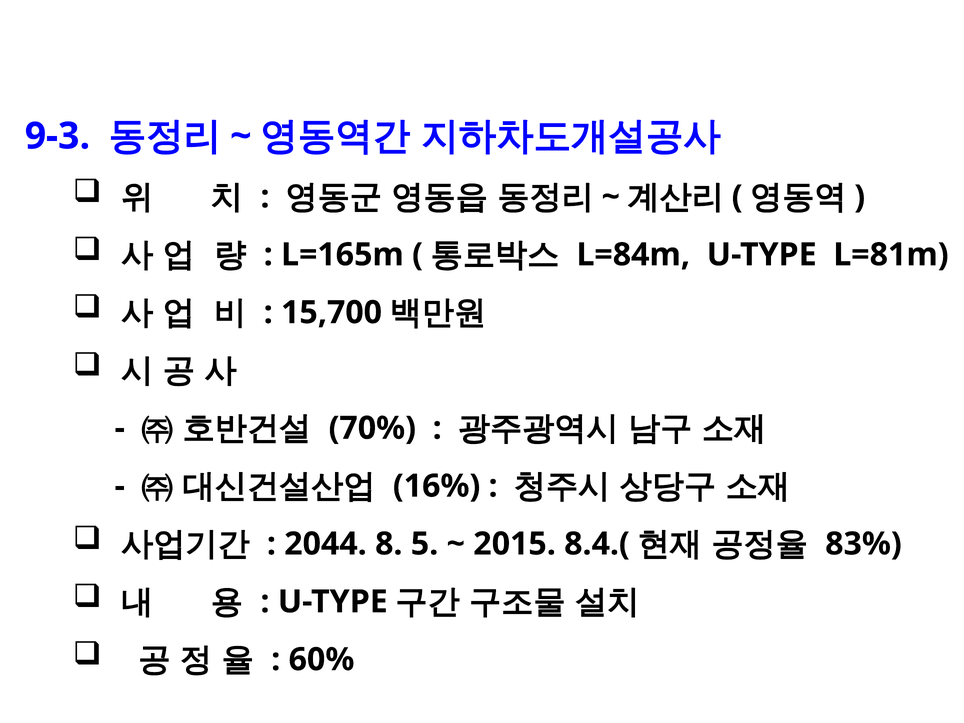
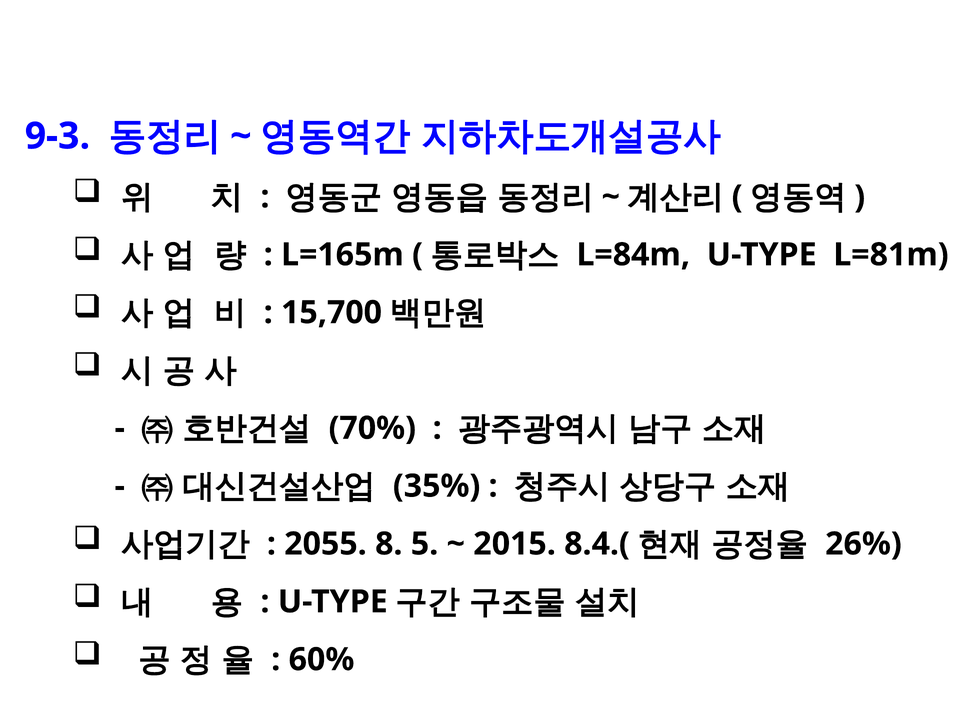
16%: 16% -> 35%
2044: 2044 -> 2055
83%: 83% -> 26%
